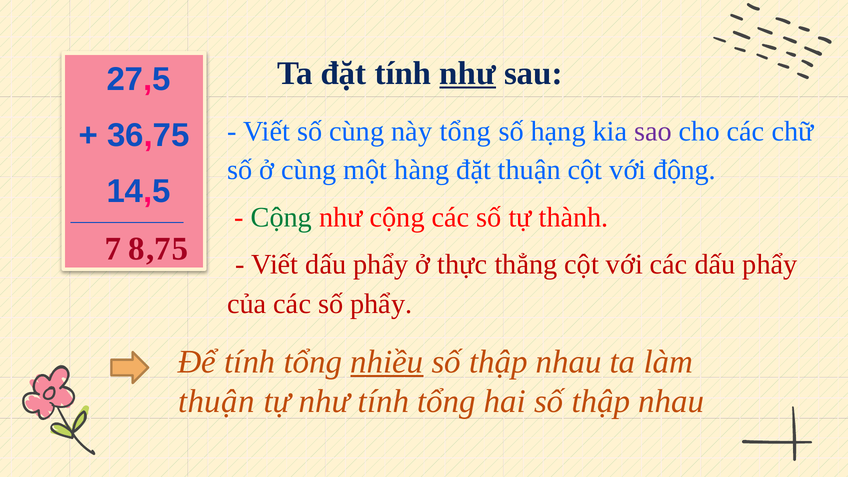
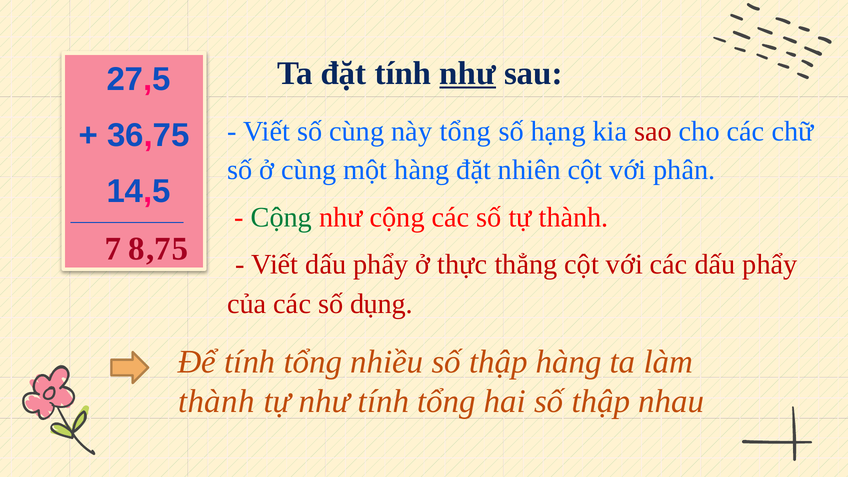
sao colour: purple -> red
đặt thuận: thuận -> nhiên
động: động -> phân
số phẩy: phẩy -> dụng
nhiều underline: present -> none
nhau at (569, 362): nhau -> hàng
thuận at (216, 401): thuận -> thành
